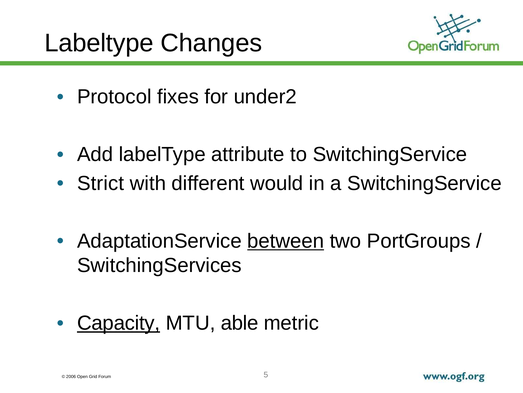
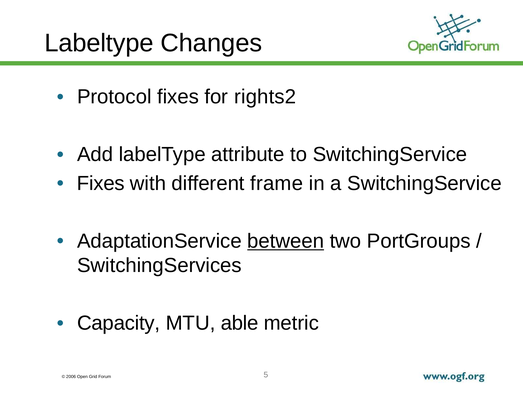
under2: under2 -> rights2
Strict at (101, 183): Strict -> Fixes
would: would -> frame
Capacity underline: present -> none
